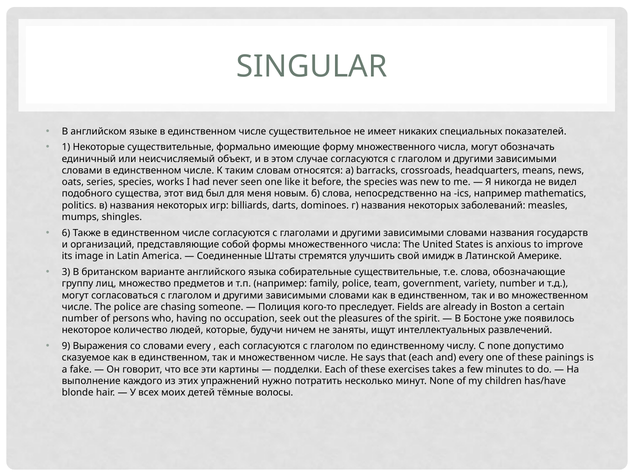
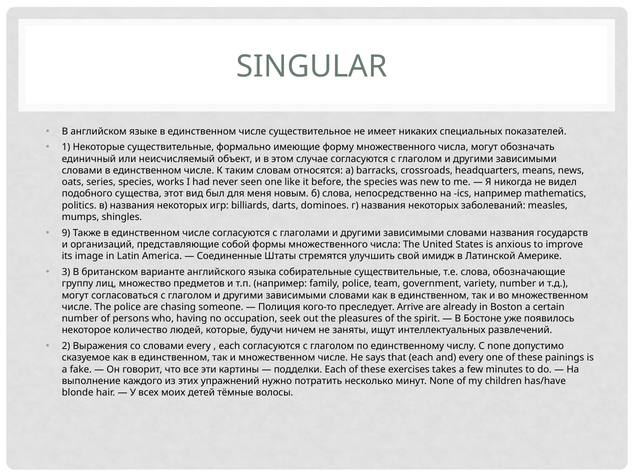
6: 6 -> 9
Fields: Fields -> Arrive
9: 9 -> 2
